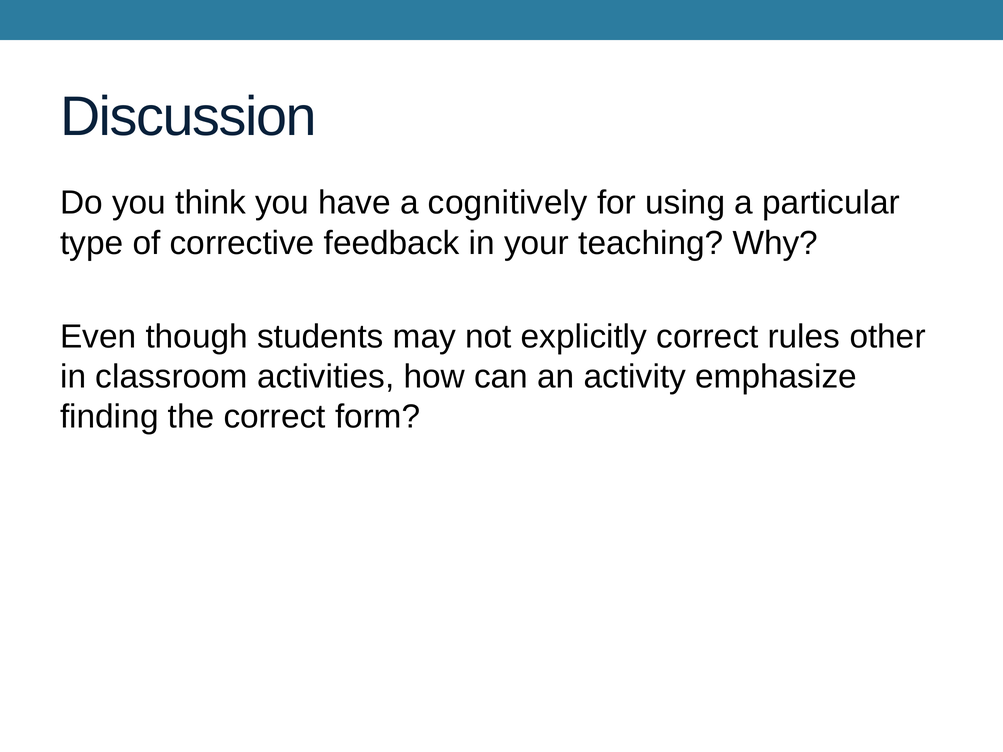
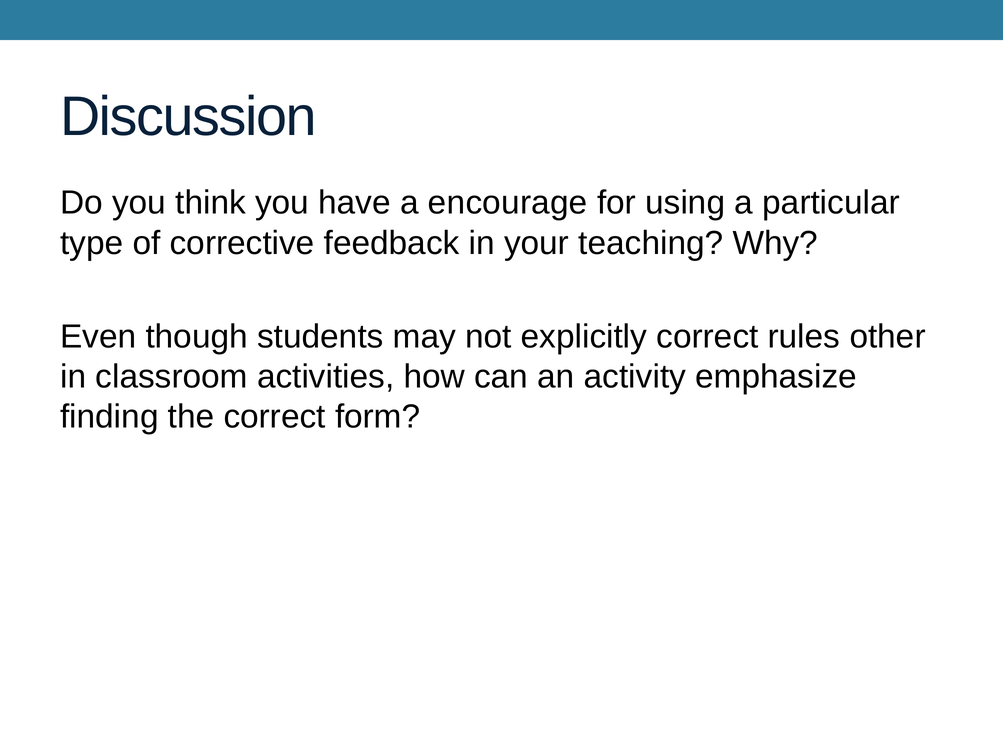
cognitively: cognitively -> encourage
